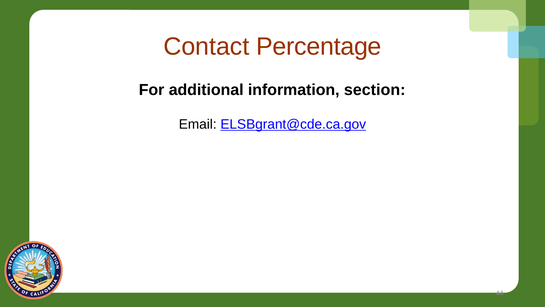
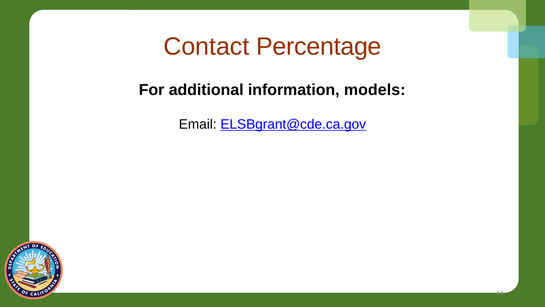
section: section -> models
